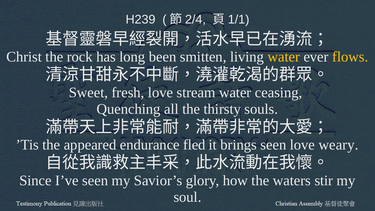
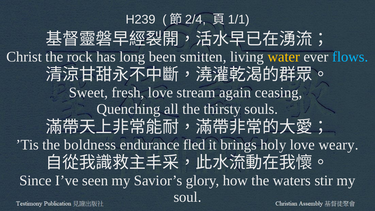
flows colour: yellow -> light blue
stream water: water -> again
appeared: appeared -> boldness
brings seen: seen -> holy
